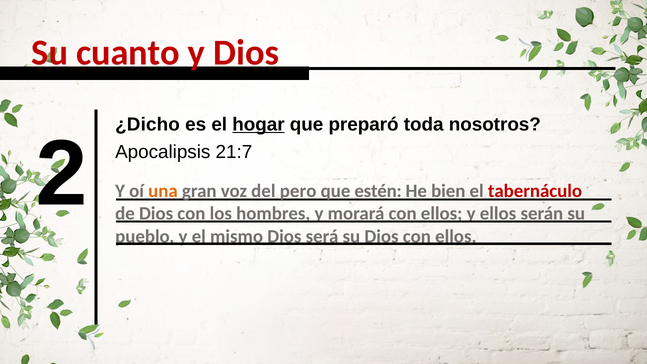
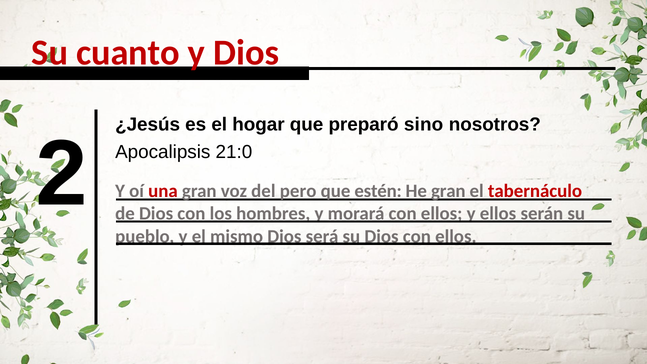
¿Dicho: ¿Dicho -> ¿Jesús
hogar underline: present -> none
toda: toda -> sino
una colour: orange -> red
He bien: bien -> gran
21:7: 21:7 -> 21:0
